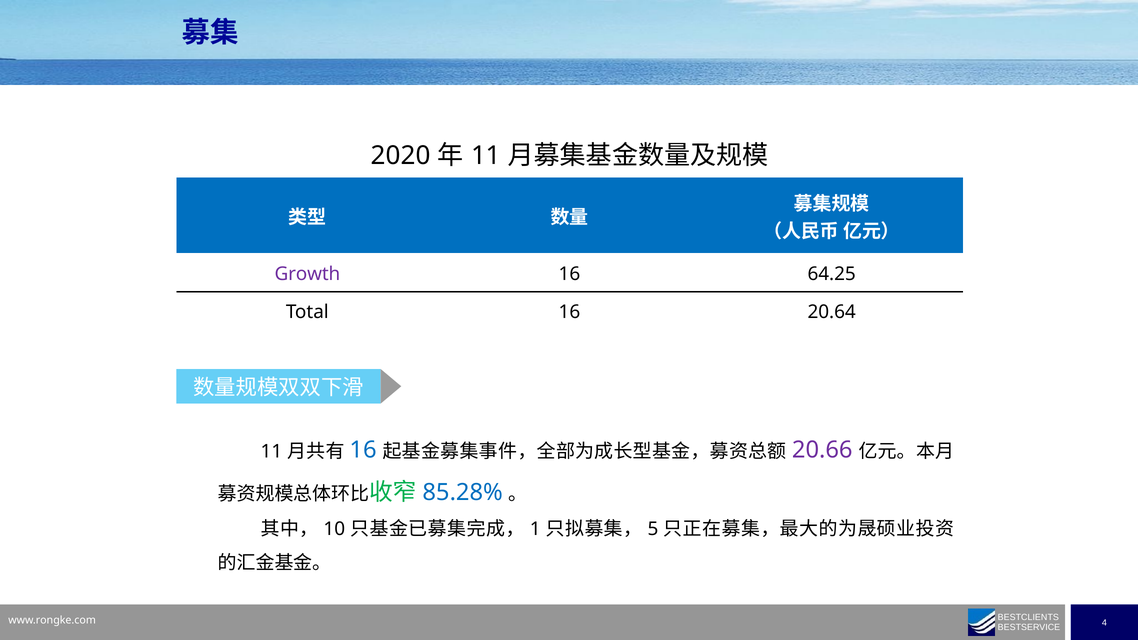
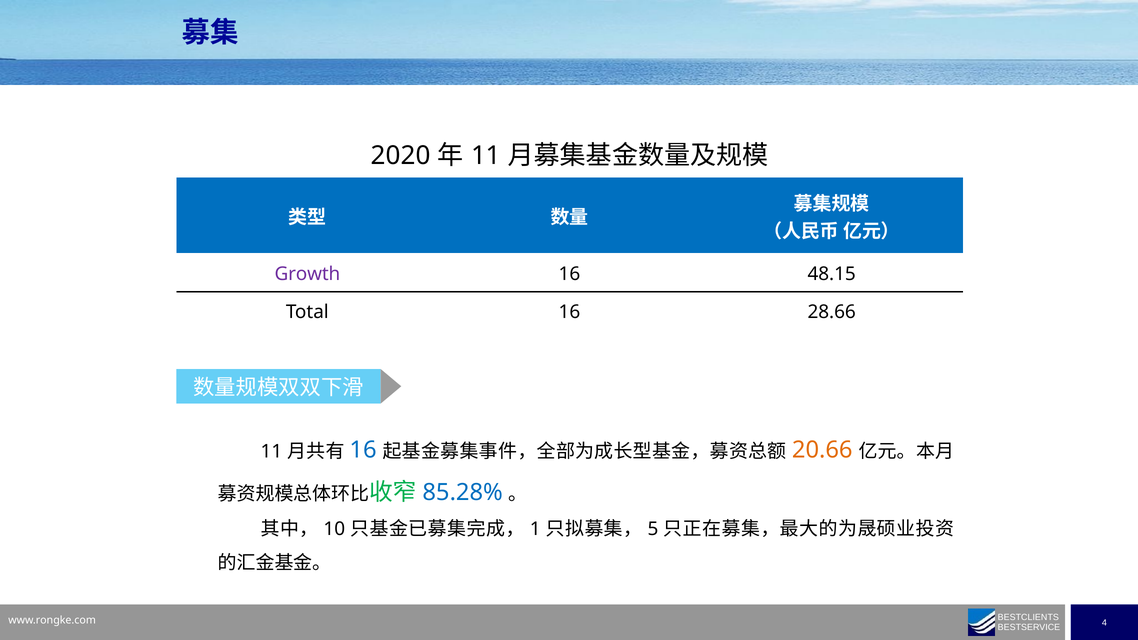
64.25: 64.25 -> 48.15
20.64: 20.64 -> 28.66
20.66 colour: purple -> orange
